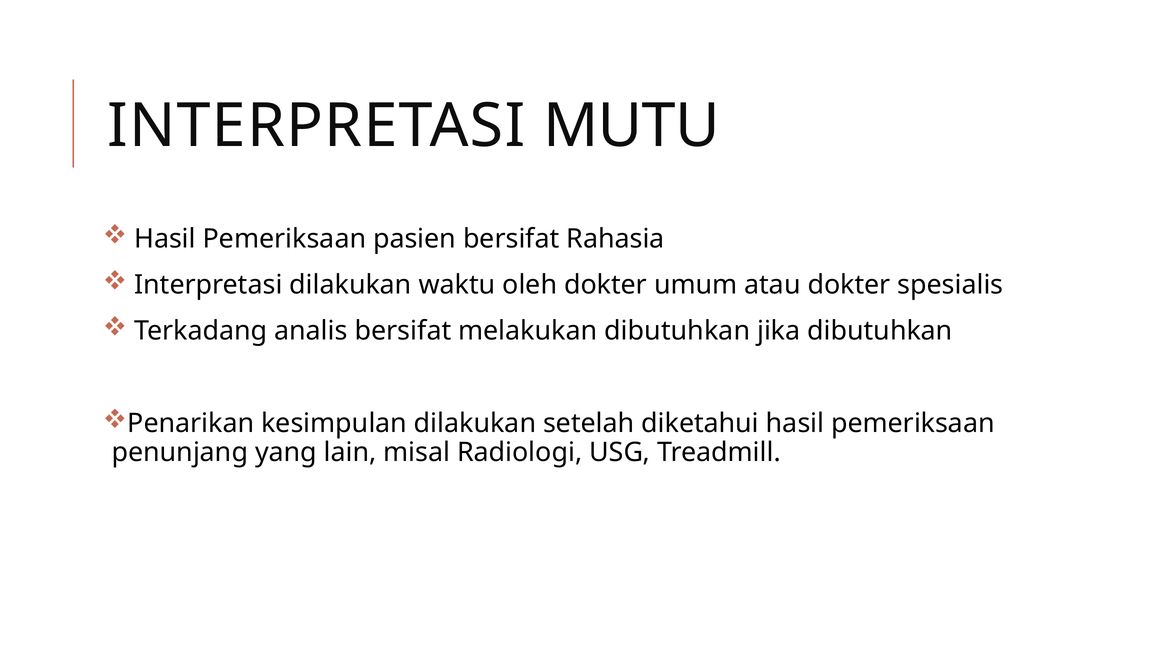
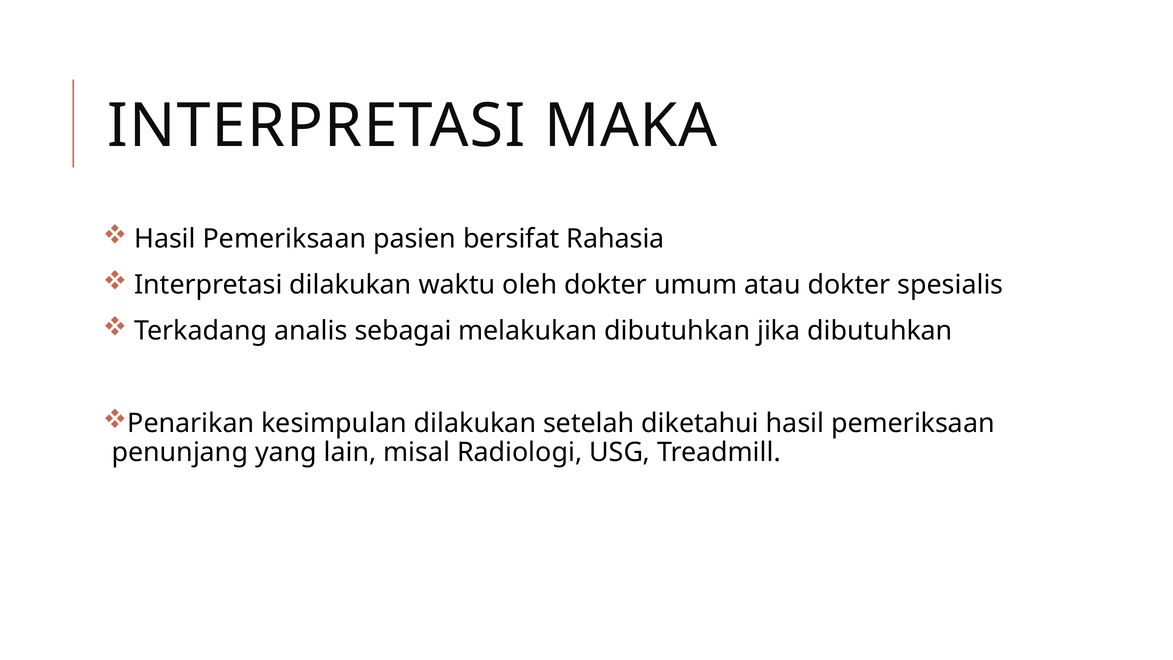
MUTU: MUTU -> MAKA
analis bersifat: bersifat -> sebagai
